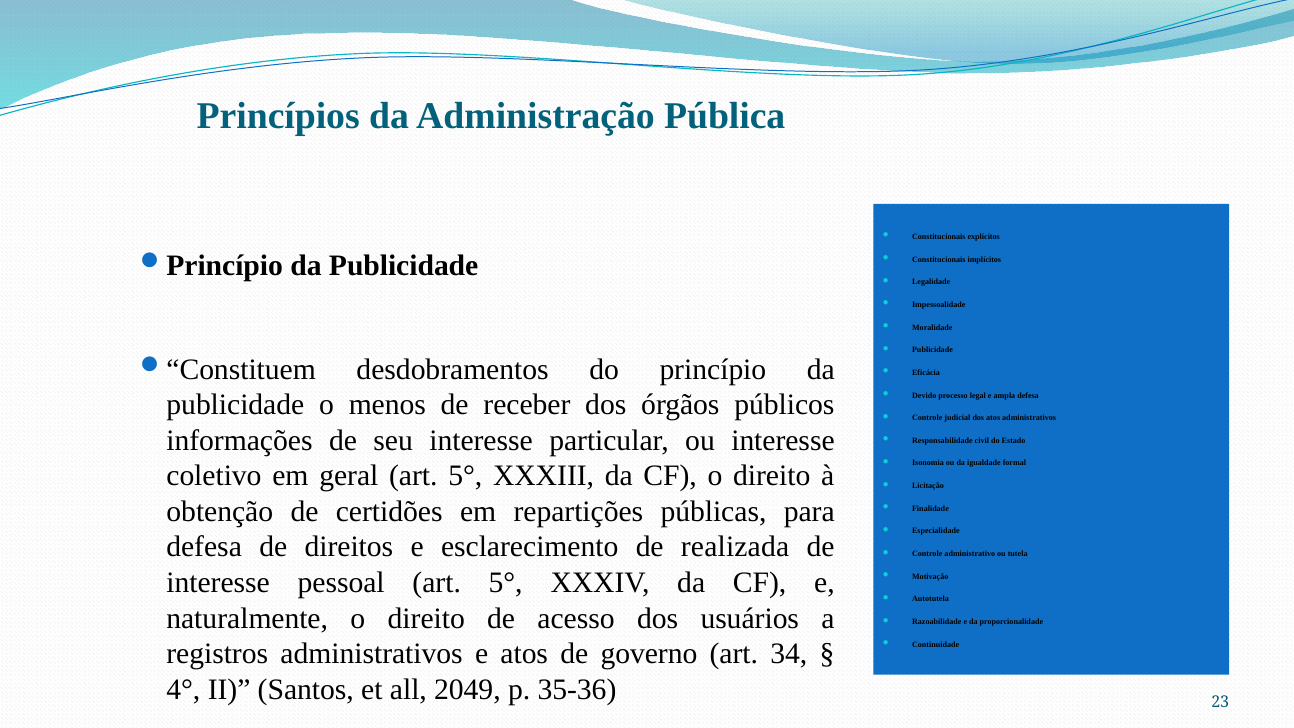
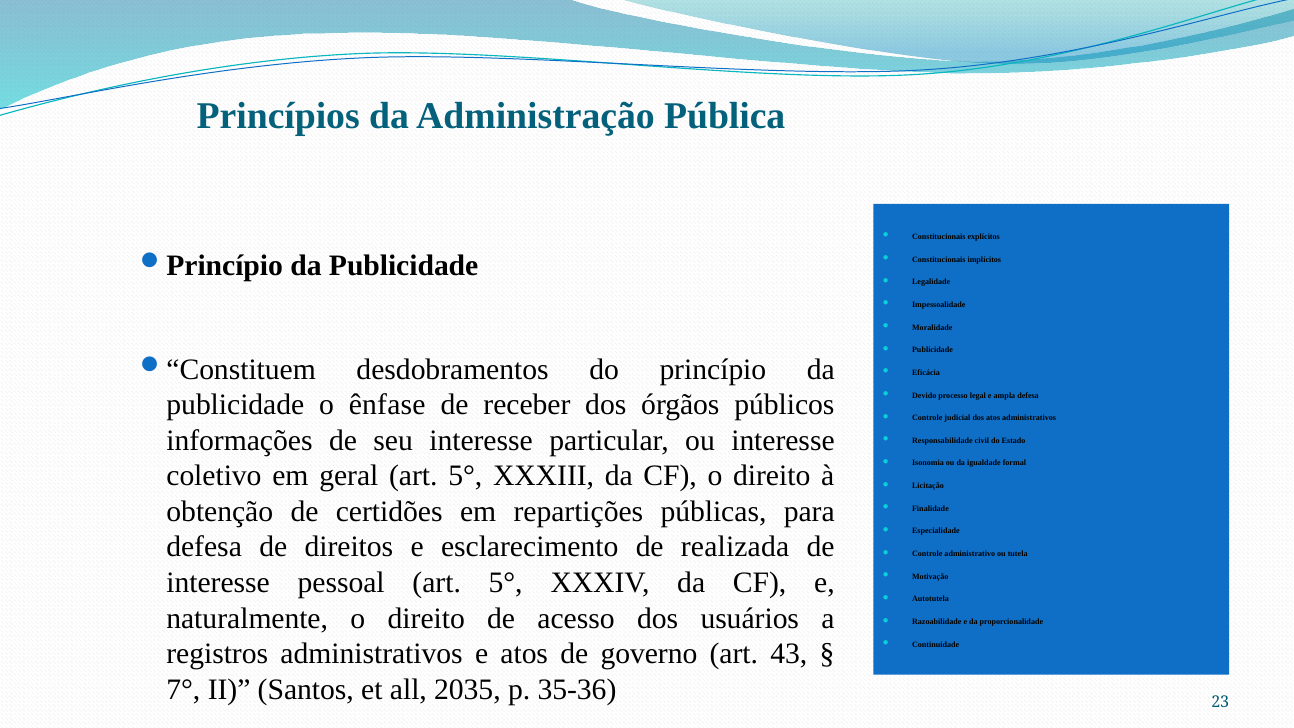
menos: menos -> ênfase
34: 34 -> 43
4°: 4° -> 7°
2049: 2049 -> 2035
